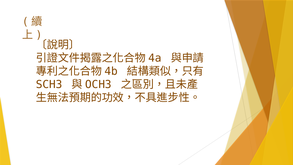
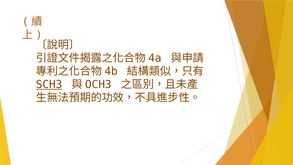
SCH3 underline: none -> present
